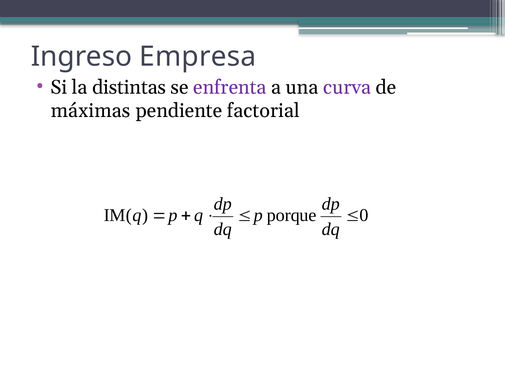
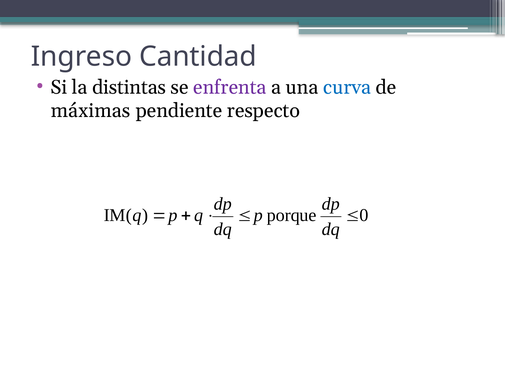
Empresa: Empresa -> Cantidad
curva colour: purple -> blue
factorial: factorial -> respecto
